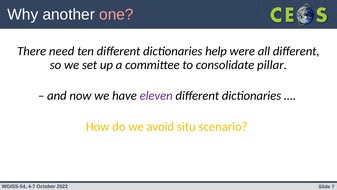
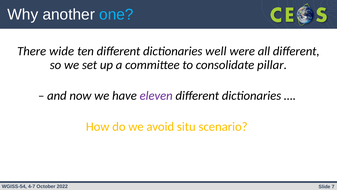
one colour: pink -> light blue
need: need -> wide
help: help -> well
